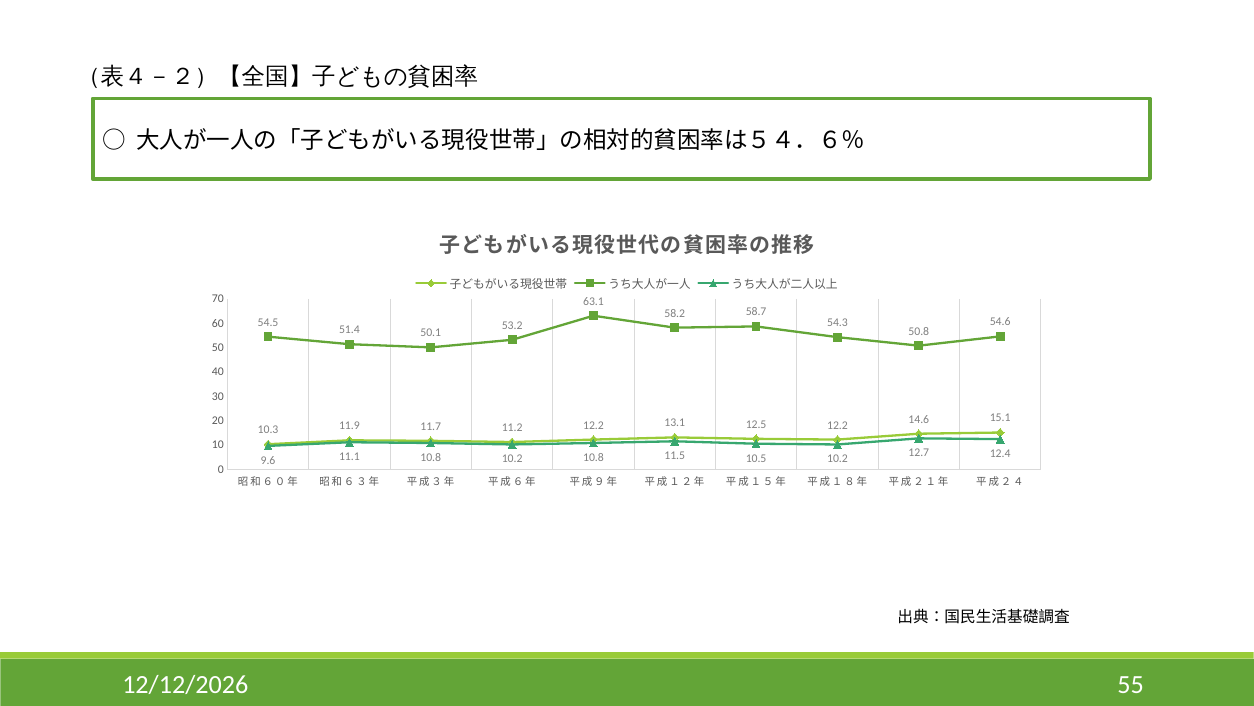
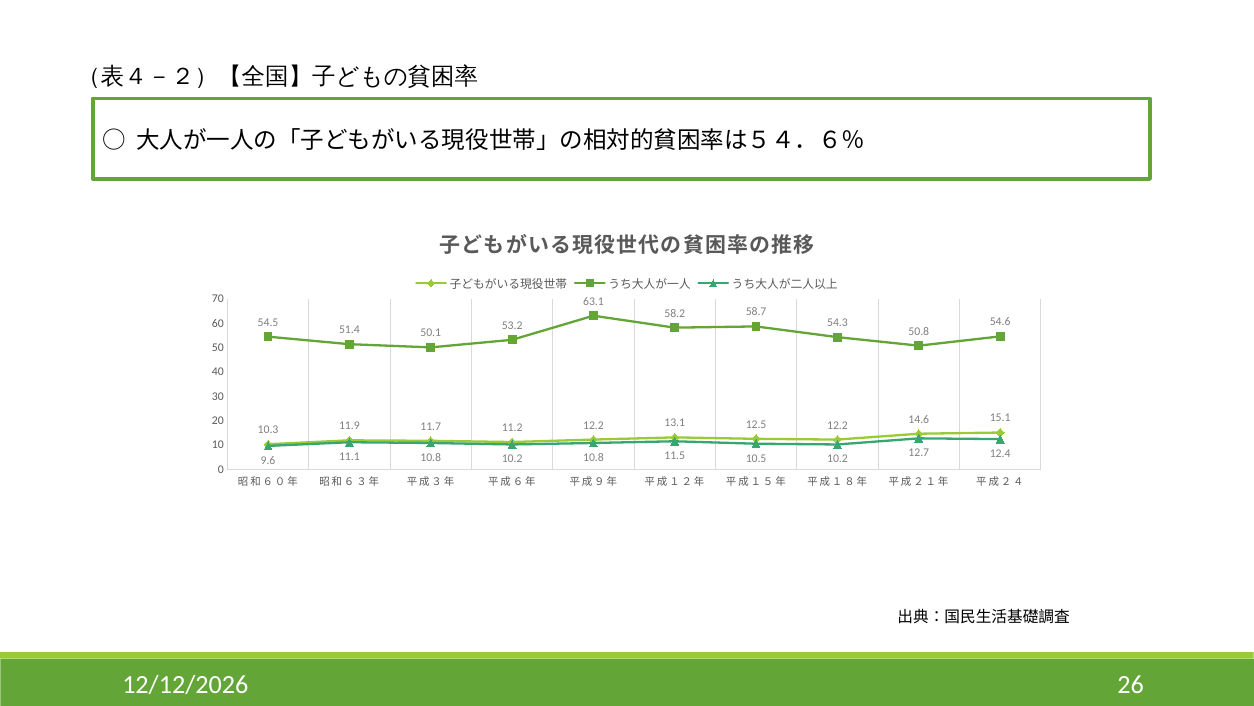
55: 55 -> 26
